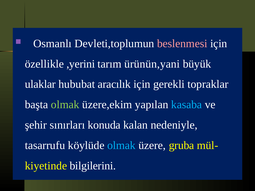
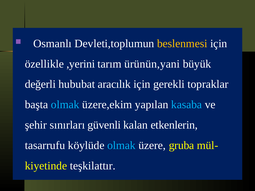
beslenmesi colour: pink -> yellow
ulaklar: ulaklar -> değerli
olmak at (65, 105) colour: light green -> light blue
konuda: konuda -> güvenli
nedeniyle: nedeniyle -> etkenlerin
bilgilerini: bilgilerini -> teşkilattır
